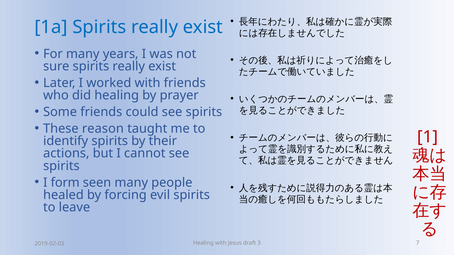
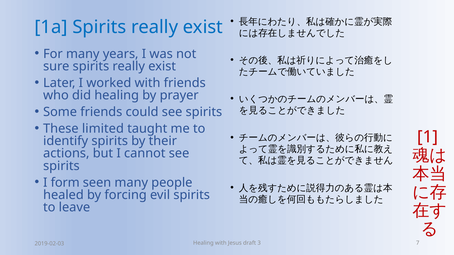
reason: reason -> limited
